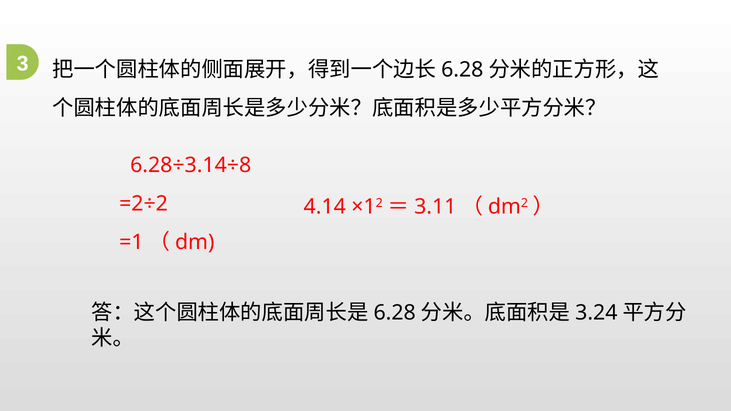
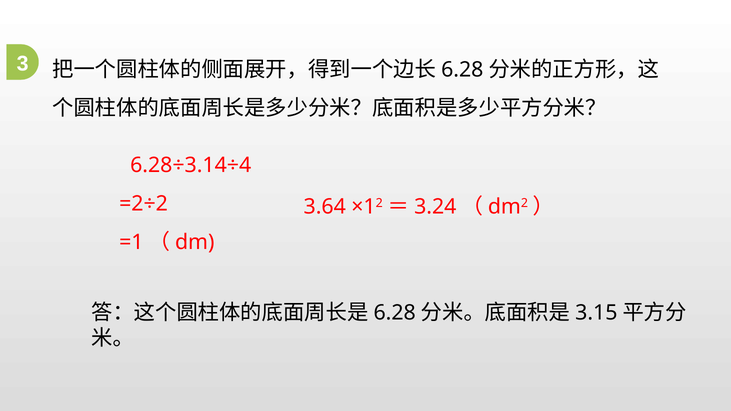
6.28÷3.14÷8: 6.28÷3.14÷8 -> 6.28÷3.14÷4
4.14: 4.14 -> 3.64
3.11: 3.11 -> 3.24
3.24: 3.24 -> 3.15
